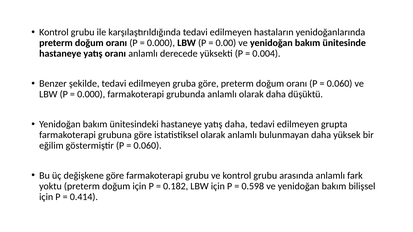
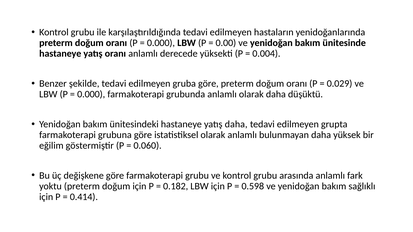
0.060 at (340, 84): 0.060 -> 0.029
bilişsel: bilişsel -> sağlıklı
